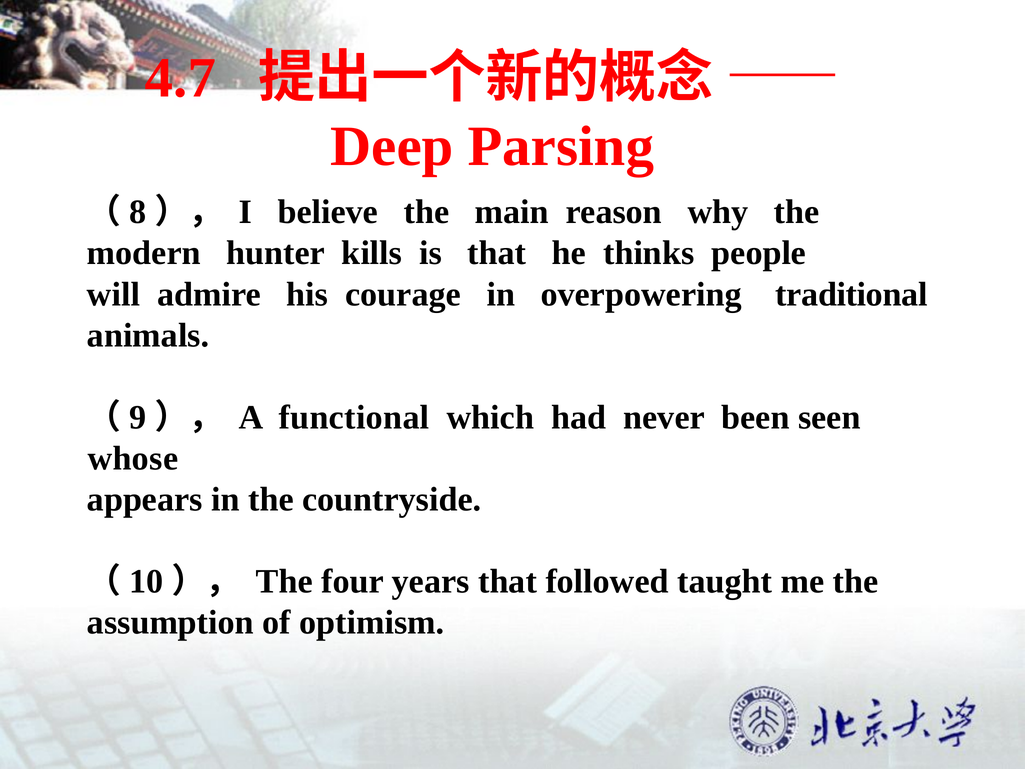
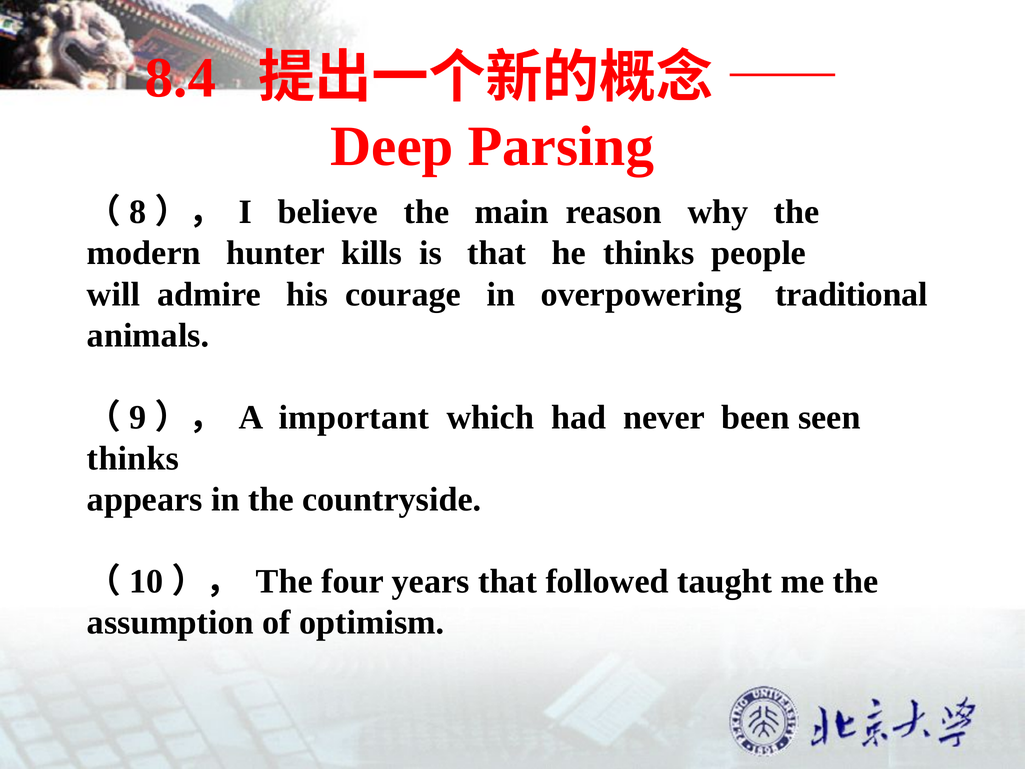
4.7: 4.7 -> 8.4
functional: functional -> important
whose at (133, 458): whose -> thinks
